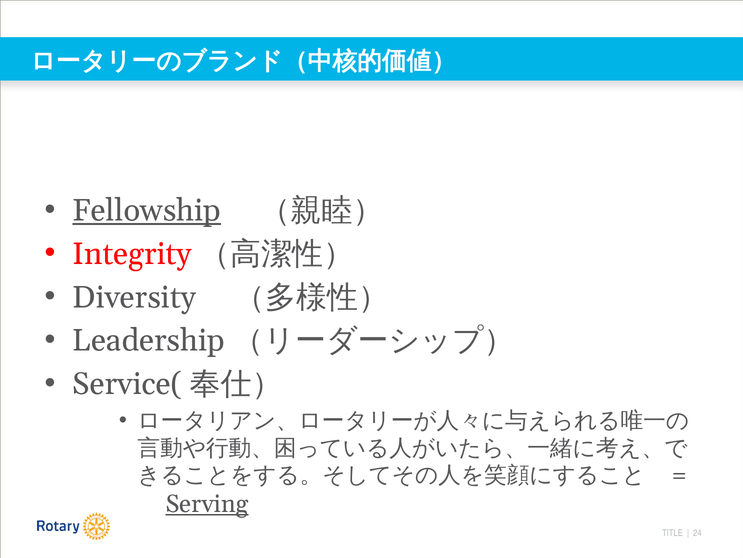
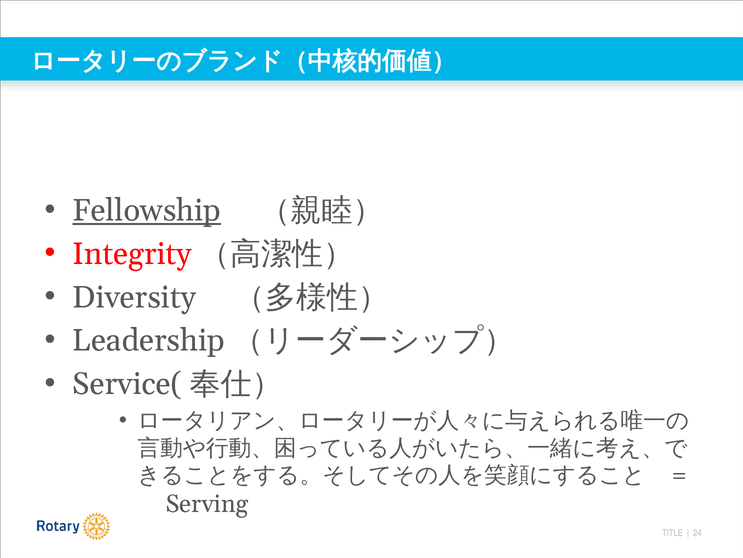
Serving underline: present -> none
